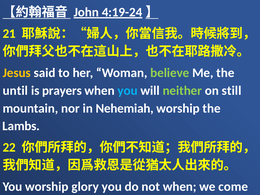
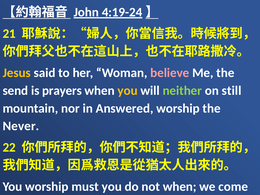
believe colour: light green -> pink
until: until -> send
you at (128, 91) colour: light blue -> yellow
Nehemiah: Nehemiah -> Answered
Lambs: Lambs -> Never
glory: glory -> must
